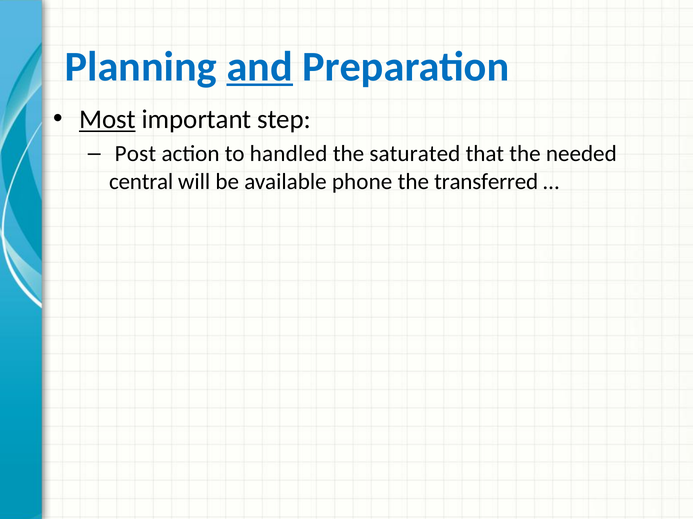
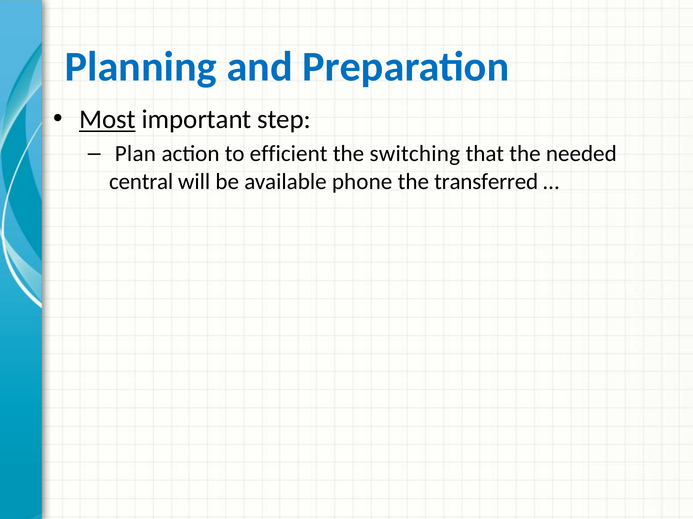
and underline: present -> none
Post: Post -> Plan
handled: handled -> efficient
saturated: saturated -> switching
